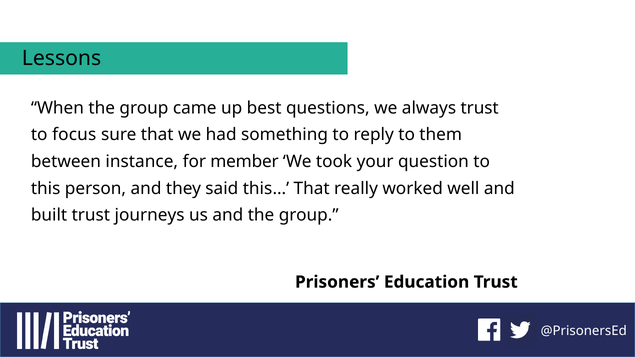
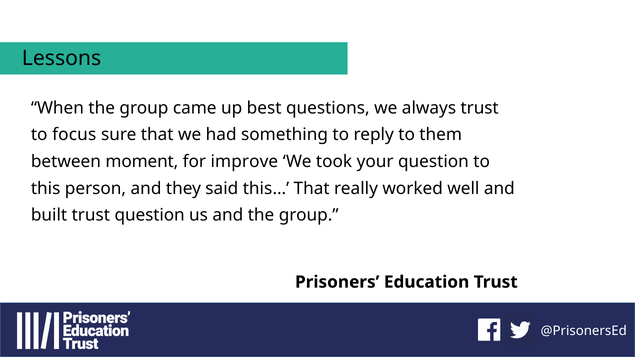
instance: instance -> moment
member: member -> improve
trust journeys: journeys -> question
